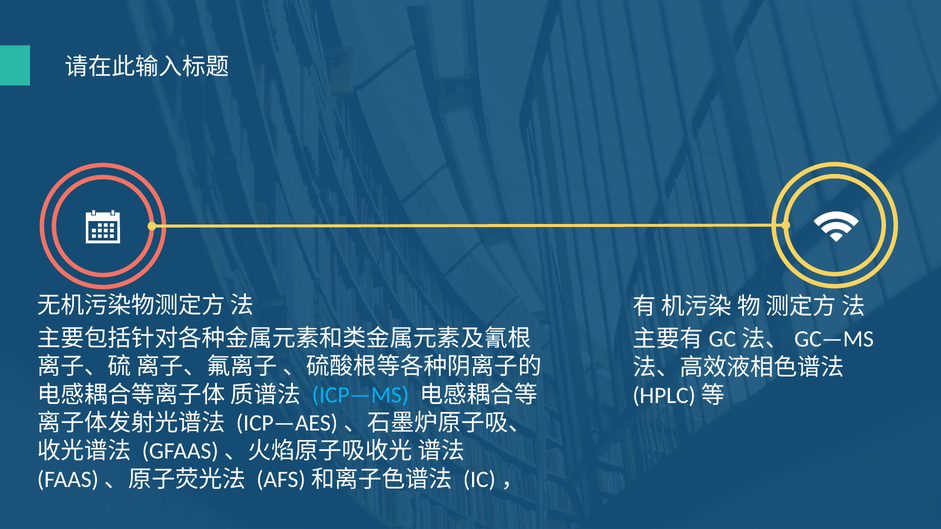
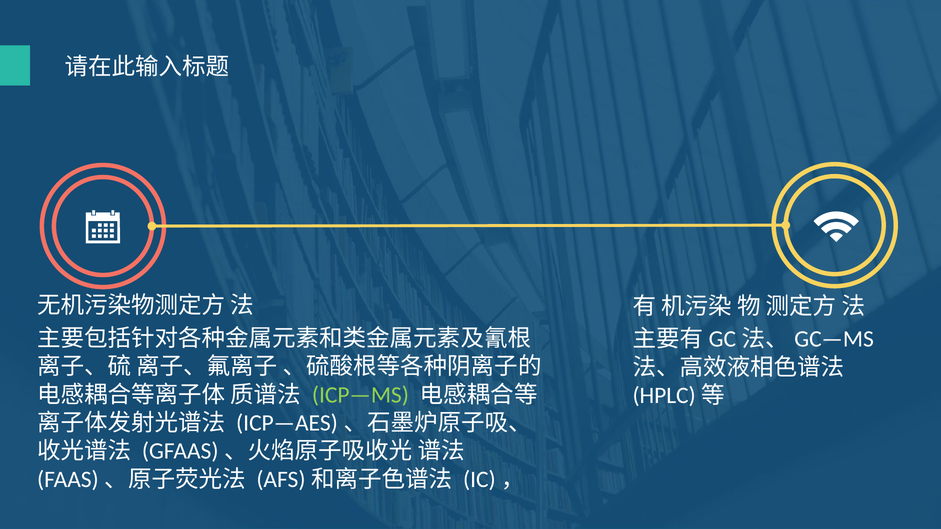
ICP—MS colour: light blue -> light green
